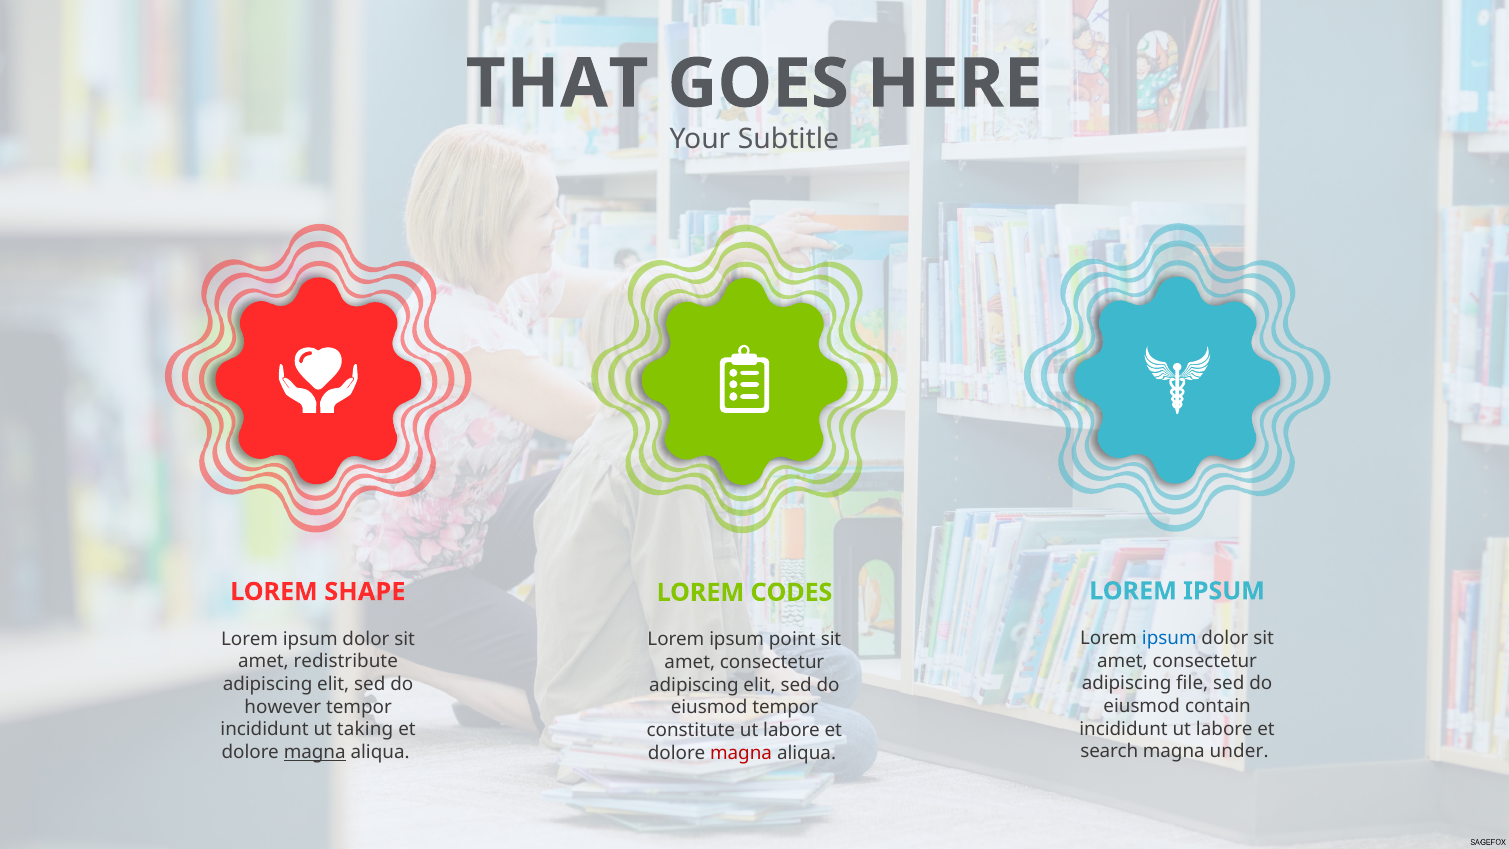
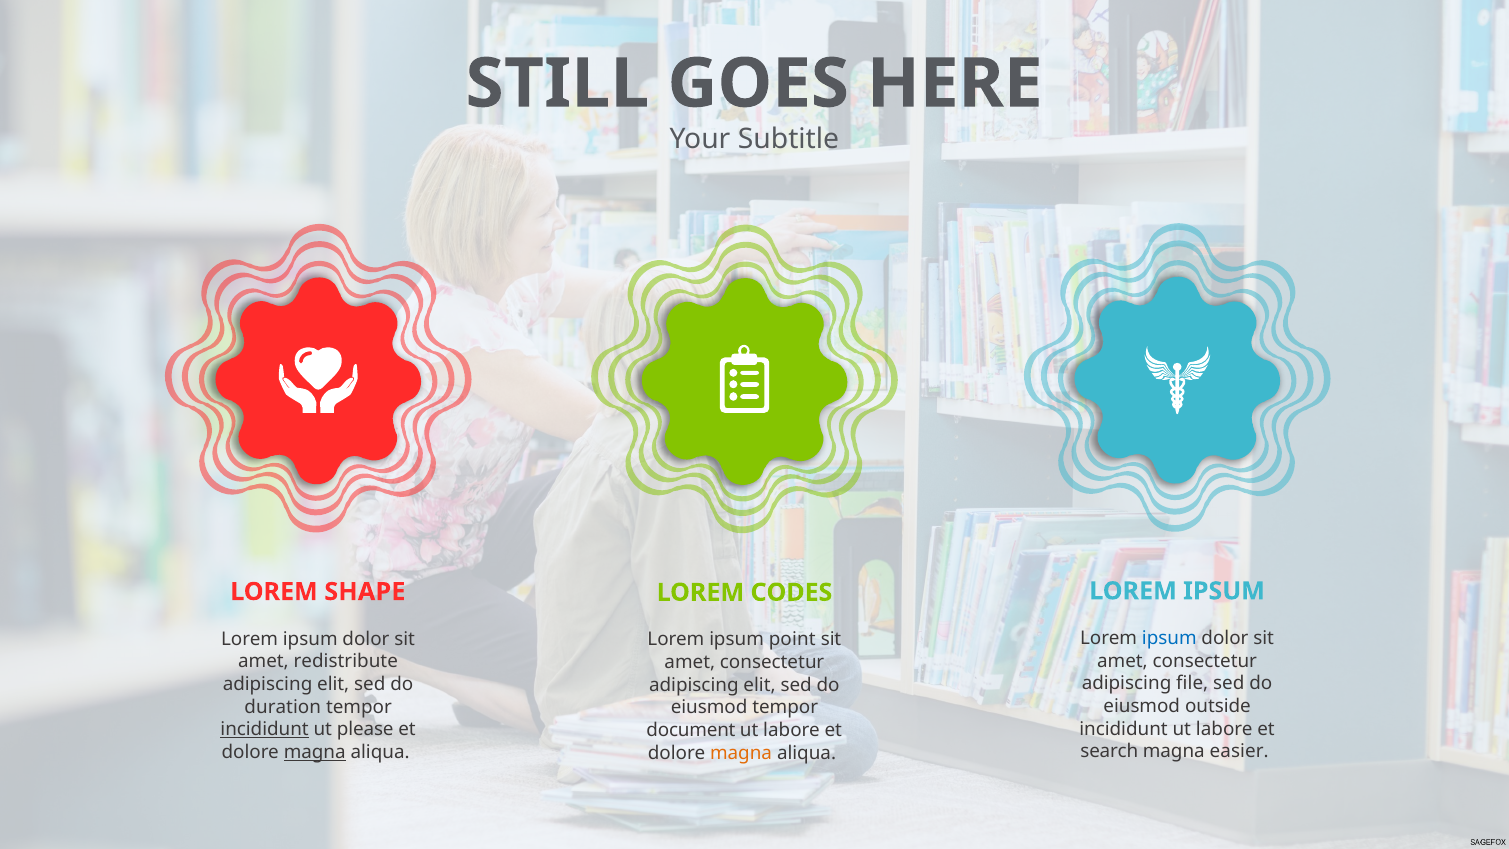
THAT: THAT -> STILL
contain: contain -> outside
however: however -> duration
incididunt at (265, 729) underline: none -> present
taking: taking -> please
constitute: constitute -> document
under: under -> easier
magna at (741, 753) colour: red -> orange
